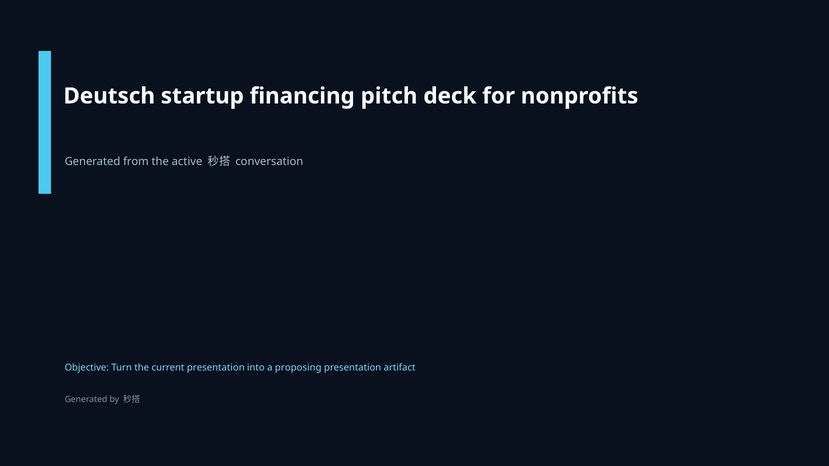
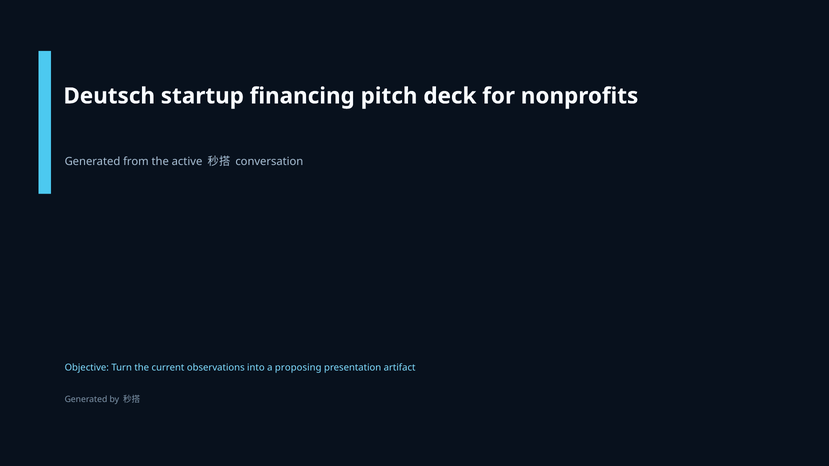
current presentation: presentation -> observations
